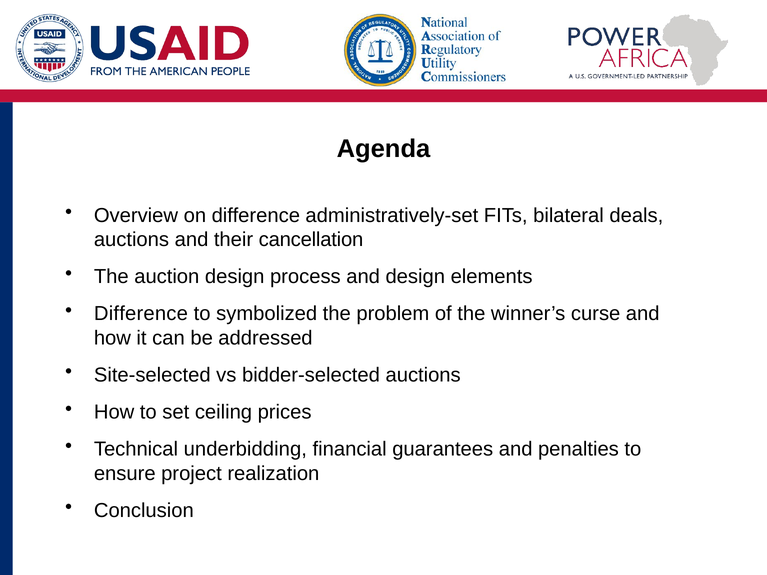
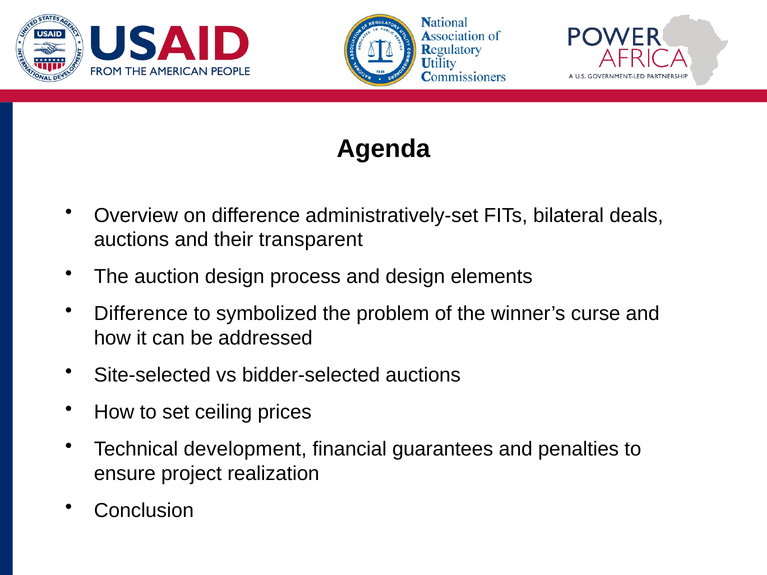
cancellation: cancellation -> transparent
underbidding: underbidding -> development
